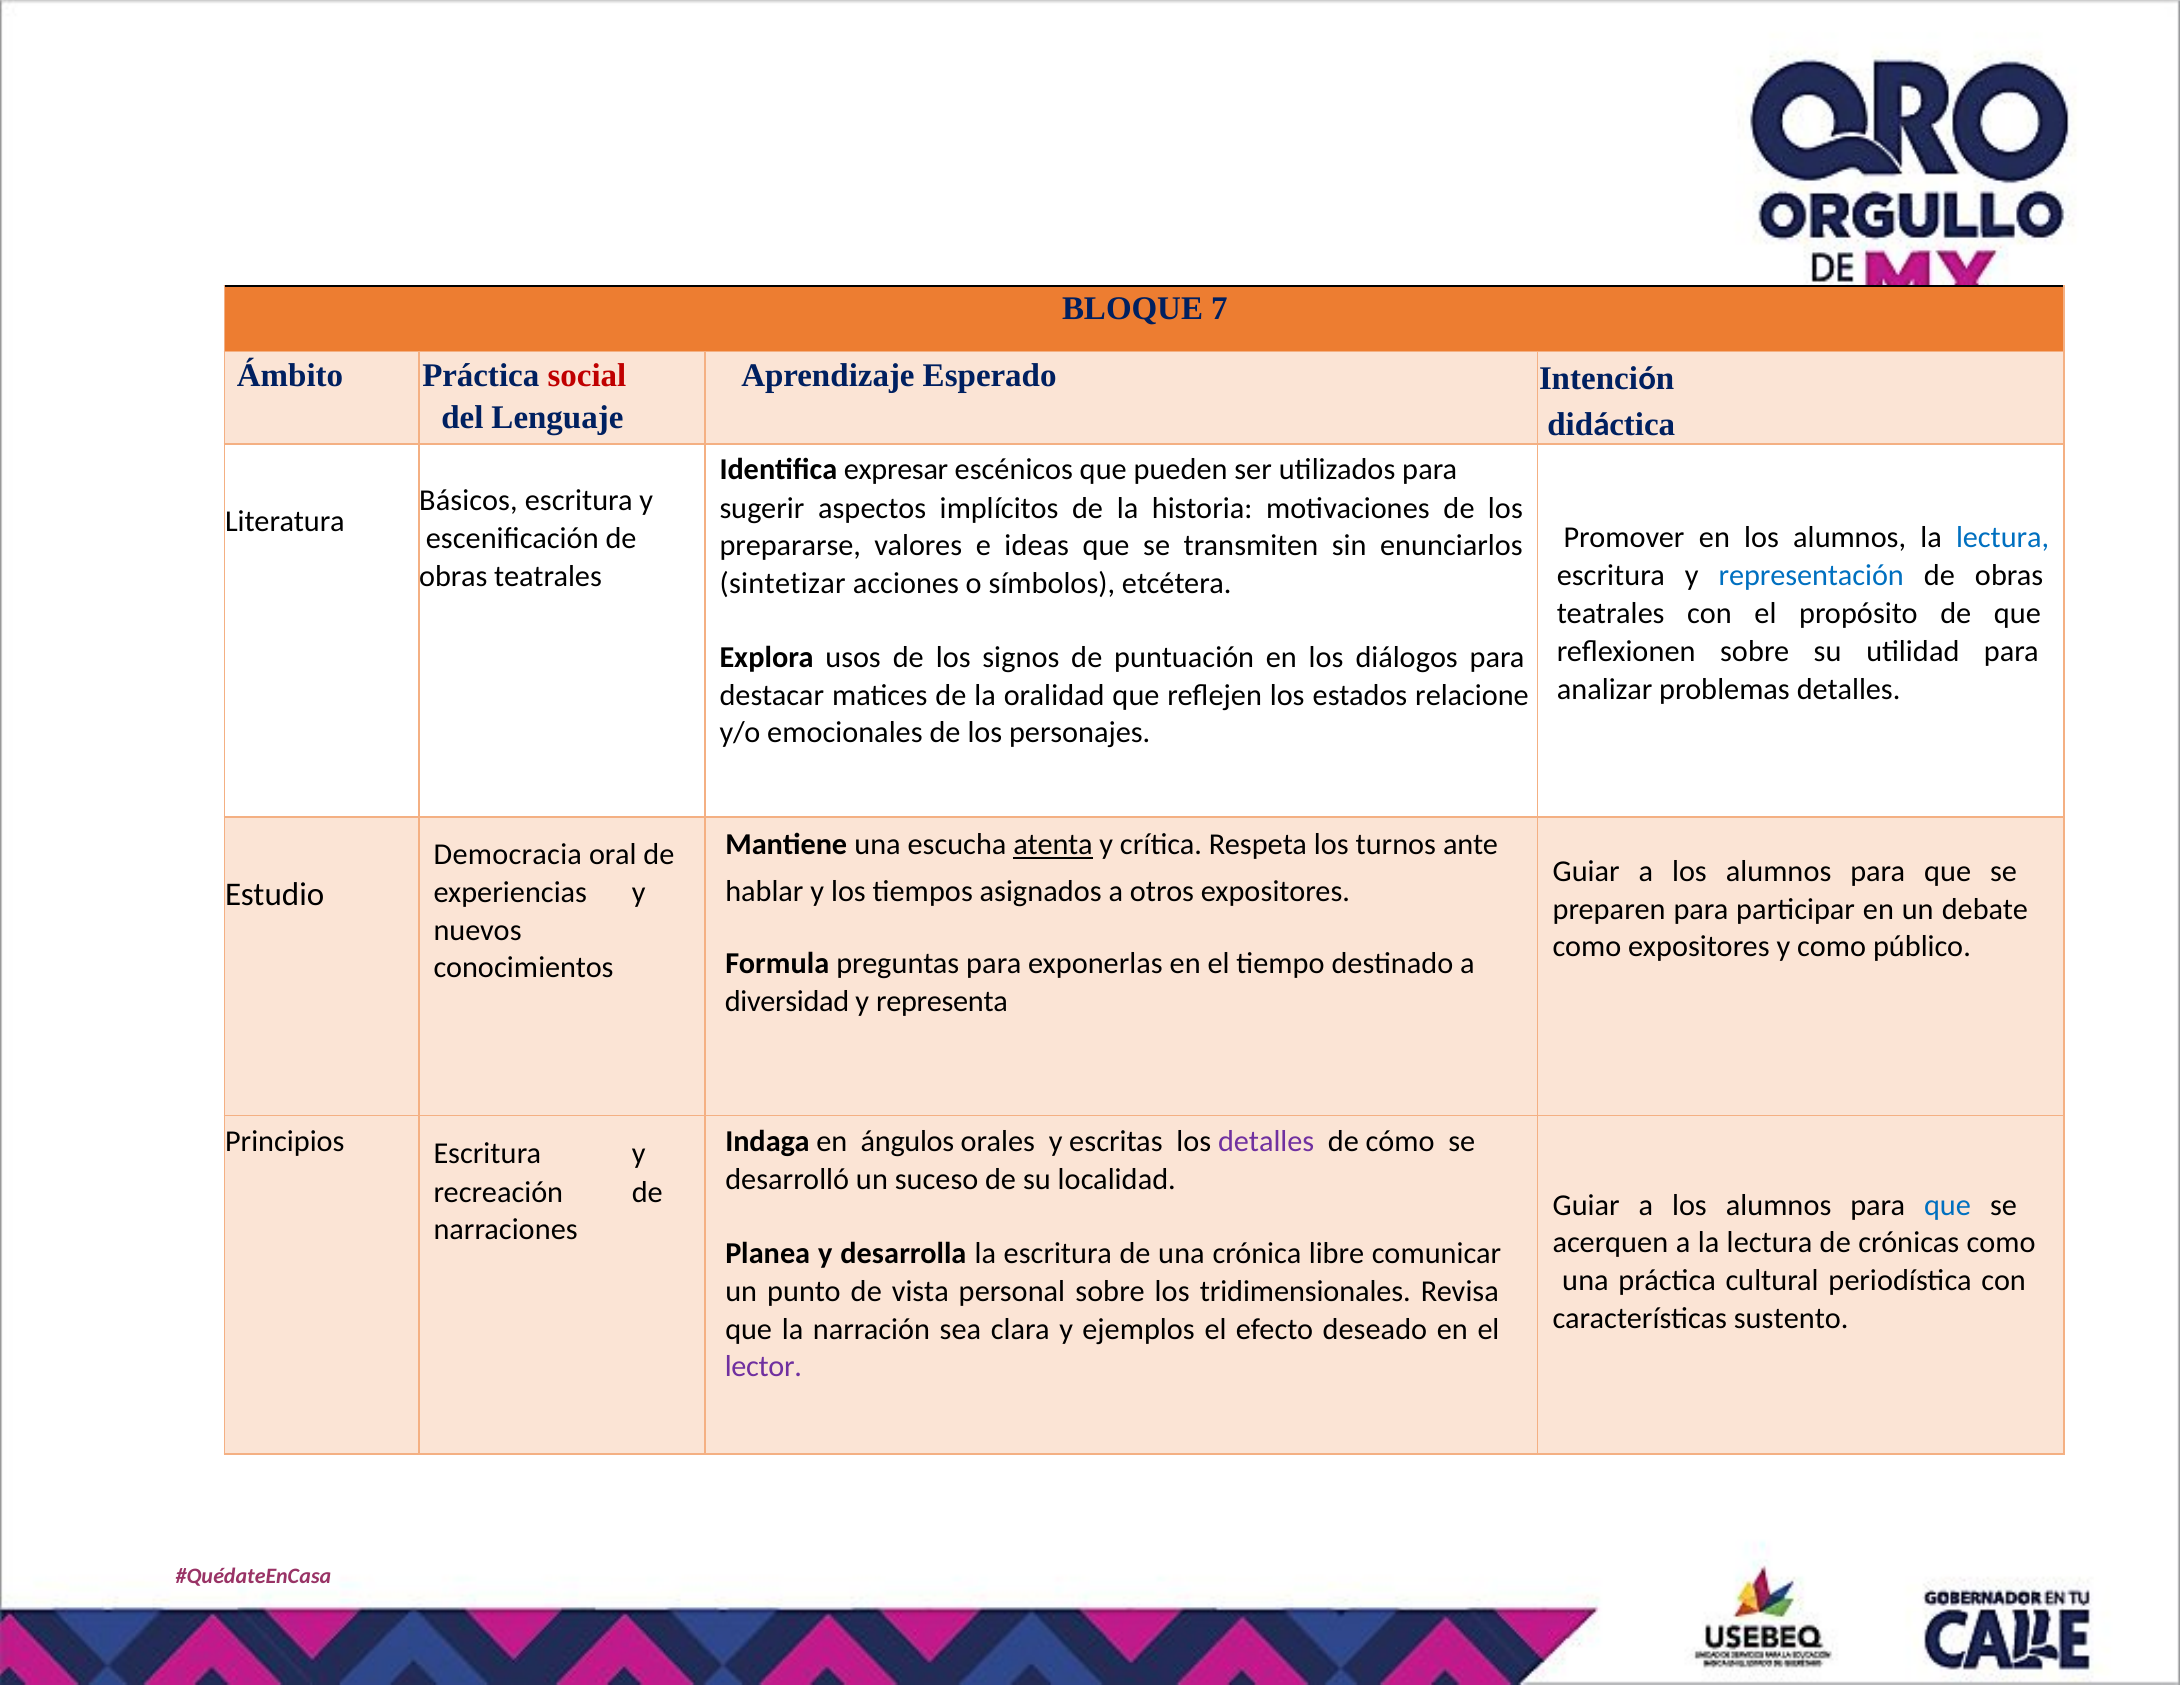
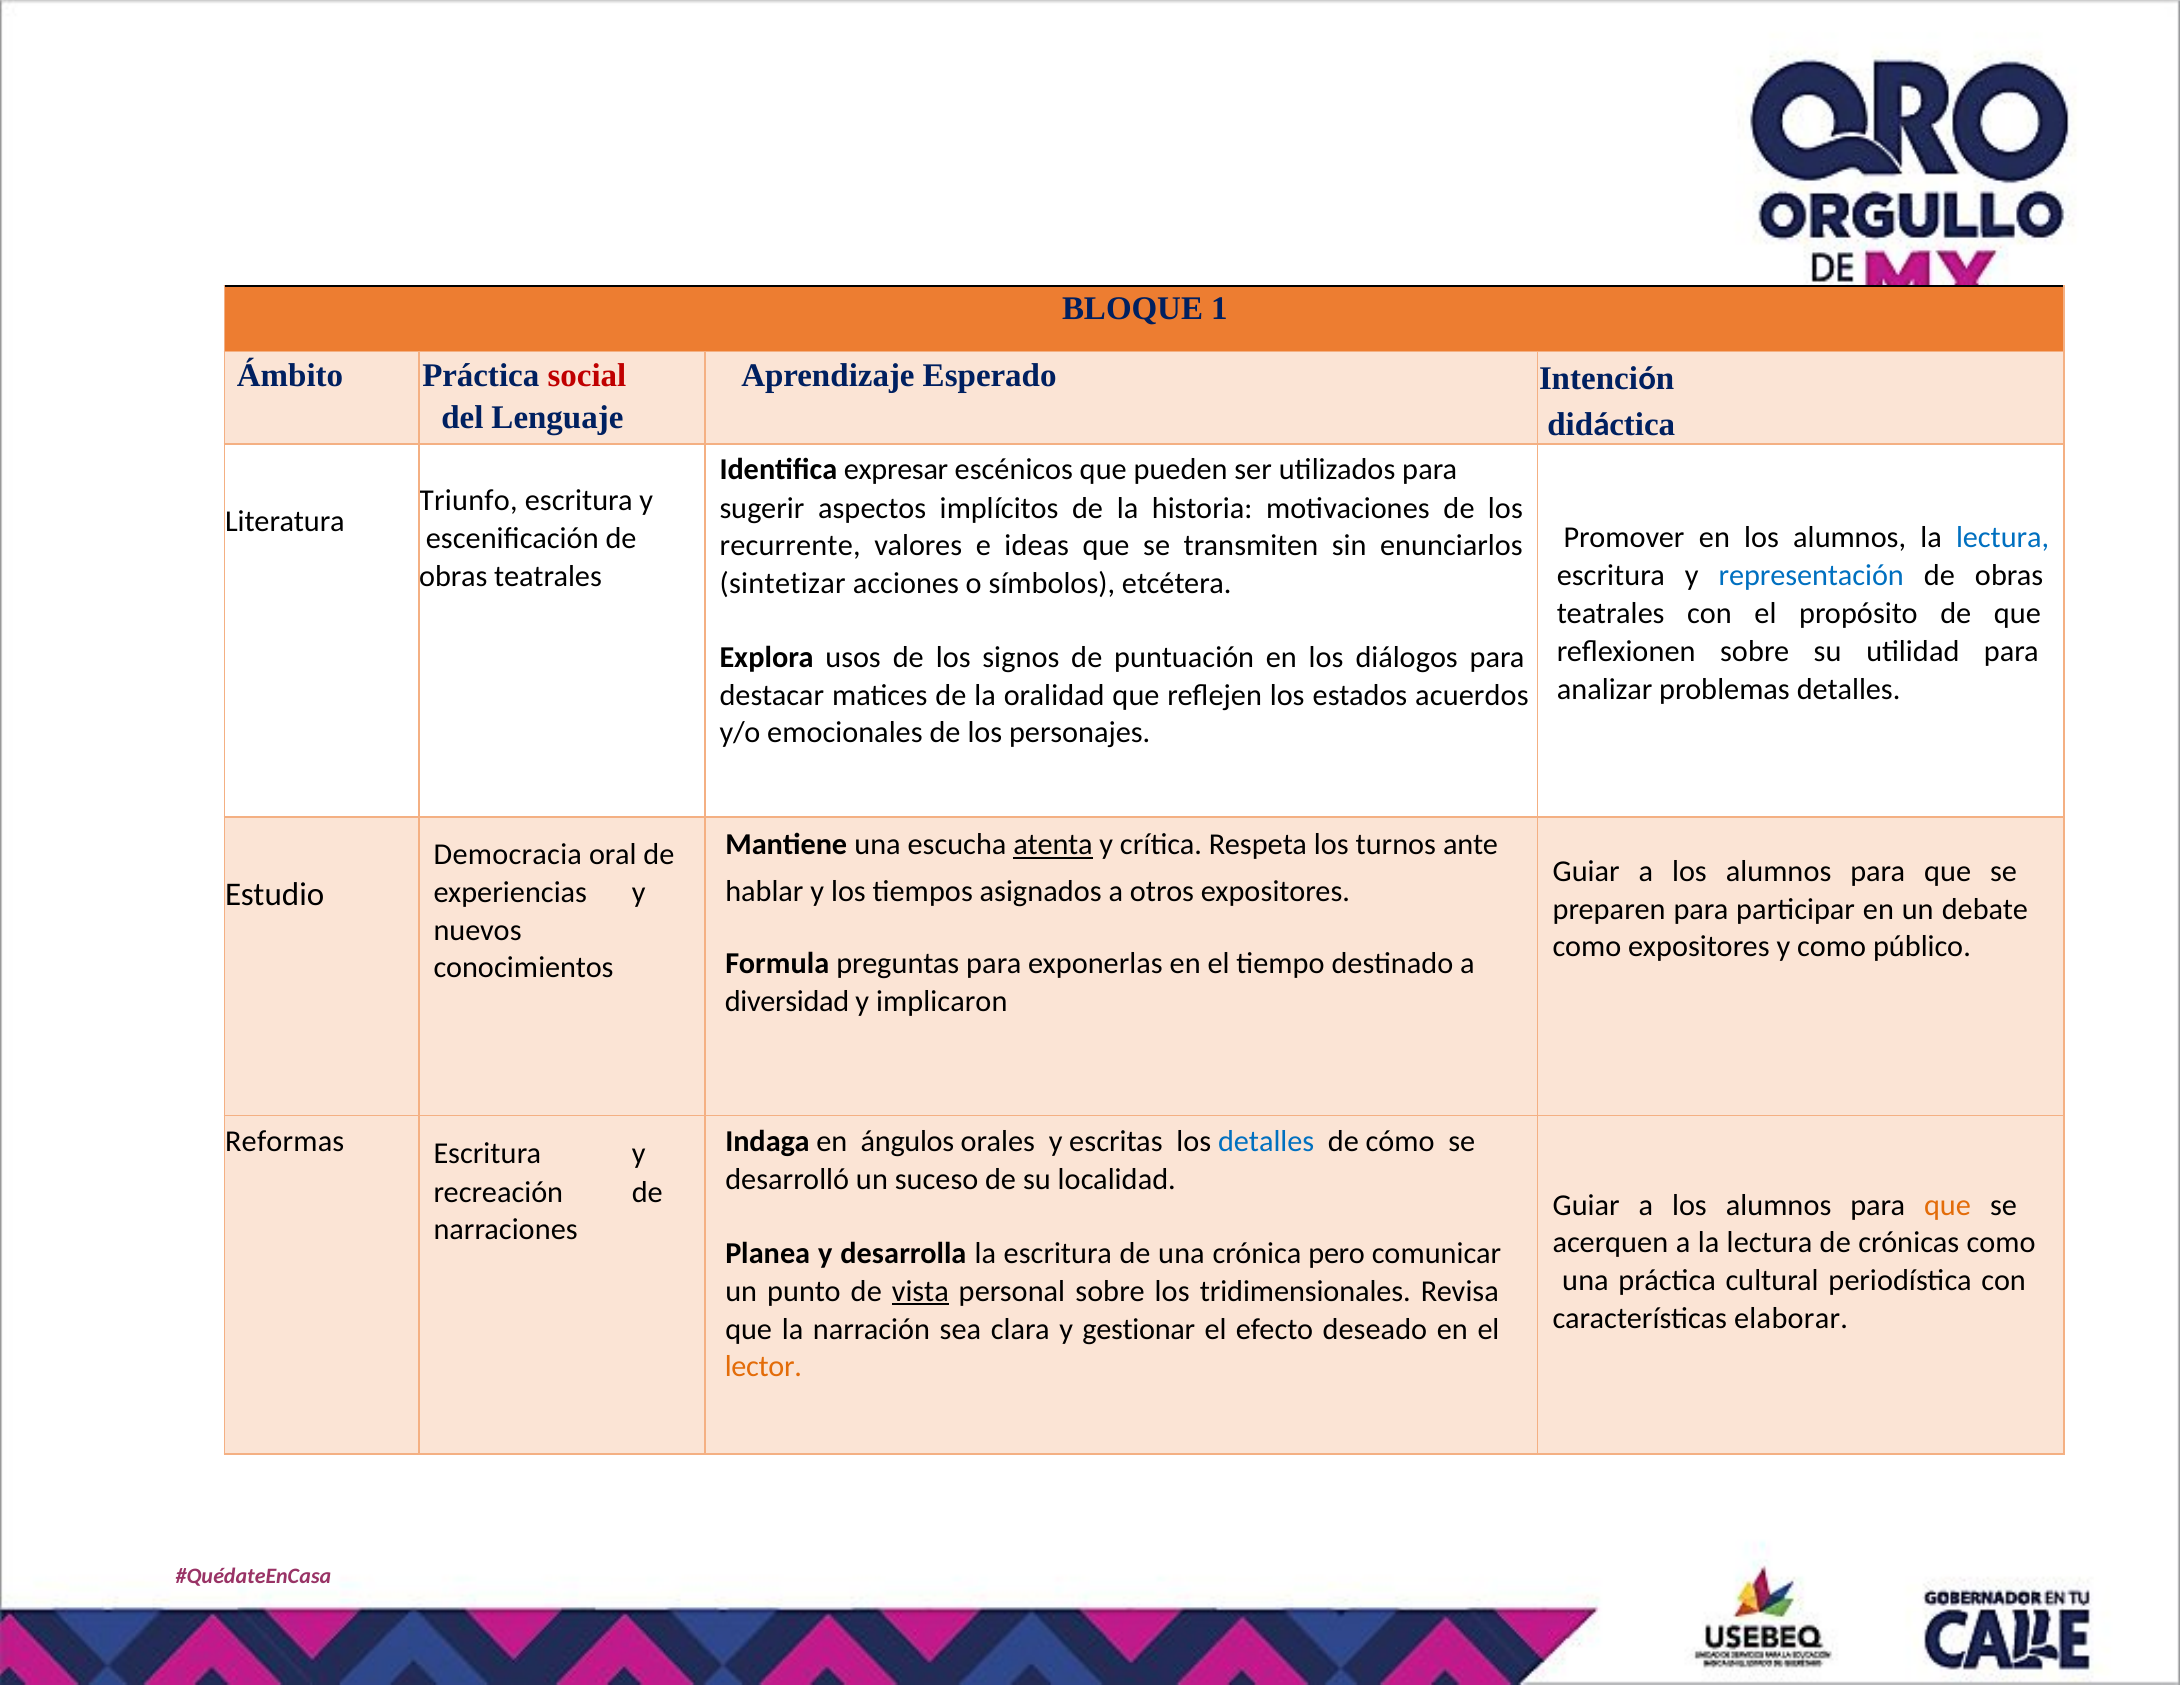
7: 7 -> 1
Básicos: Básicos -> Triunfo
prepararse: prepararse -> recurrente
relacione: relacione -> acuerdos
representa: representa -> implicaron
Principios: Principios -> Reformas
detalles at (1266, 1141) colour: purple -> blue
que at (1948, 1205) colour: blue -> orange
libre: libre -> pero
vista underline: none -> present
sustento: sustento -> elaborar
ejemplos: ejemplos -> gestionar
lector colour: purple -> orange
